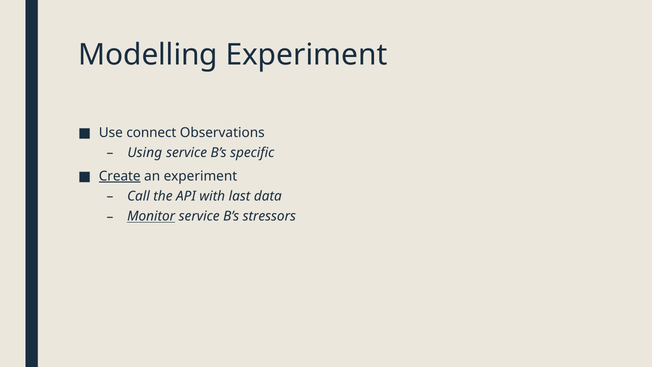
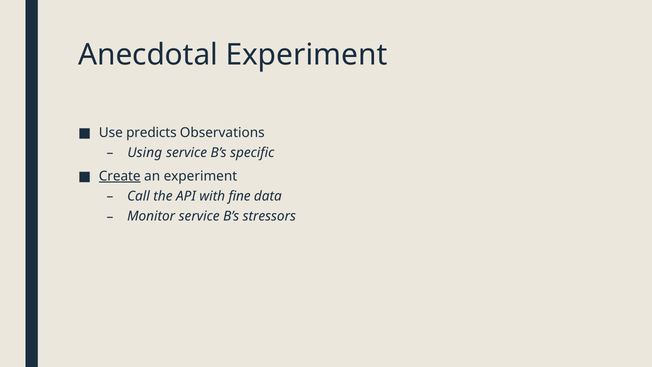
Modelling: Modelling -> Anecdotal
connect: connect -> predicts
last: last -> fine
Monitor underline: present -> none
